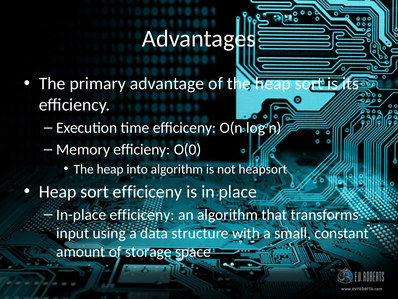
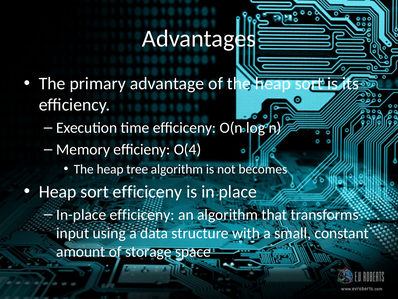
O(0: O(0 -> O(4
into: into -> tree
heapsort: heapsort -> becomes
